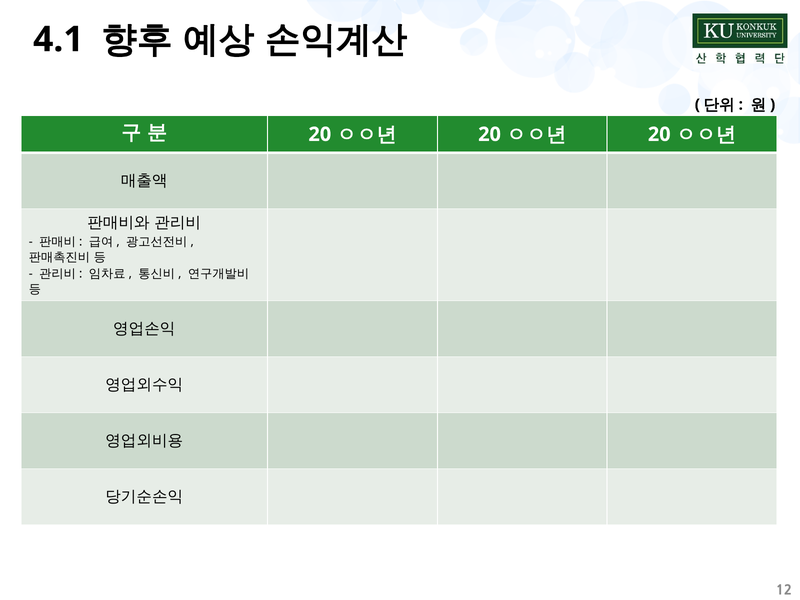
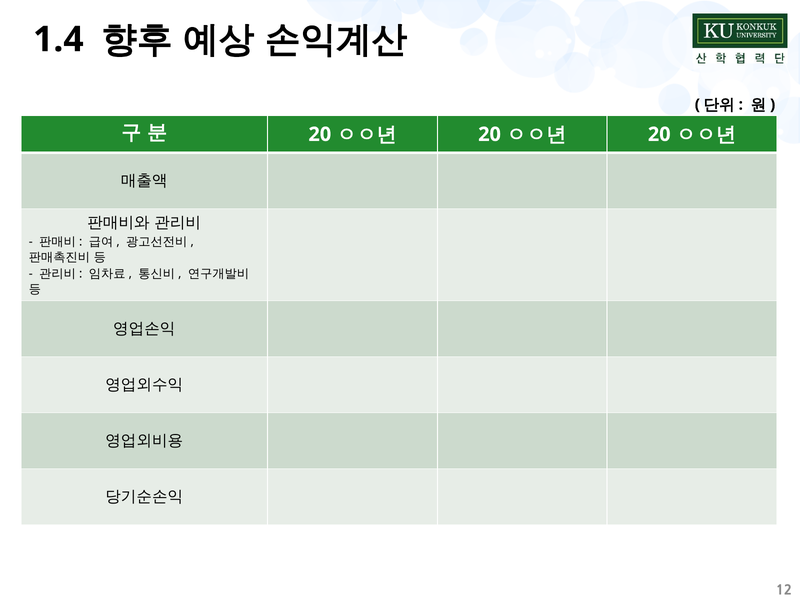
4.1: 4.1 -> 1.4
